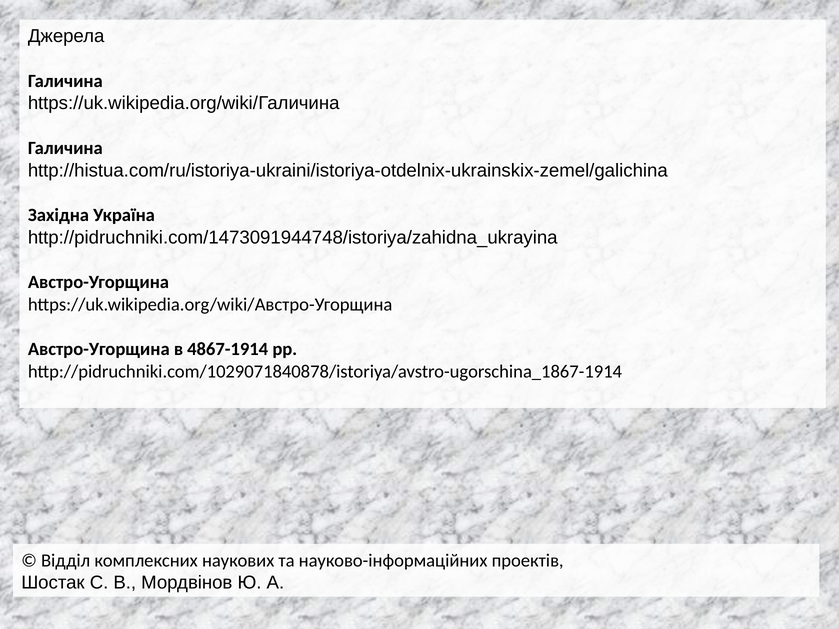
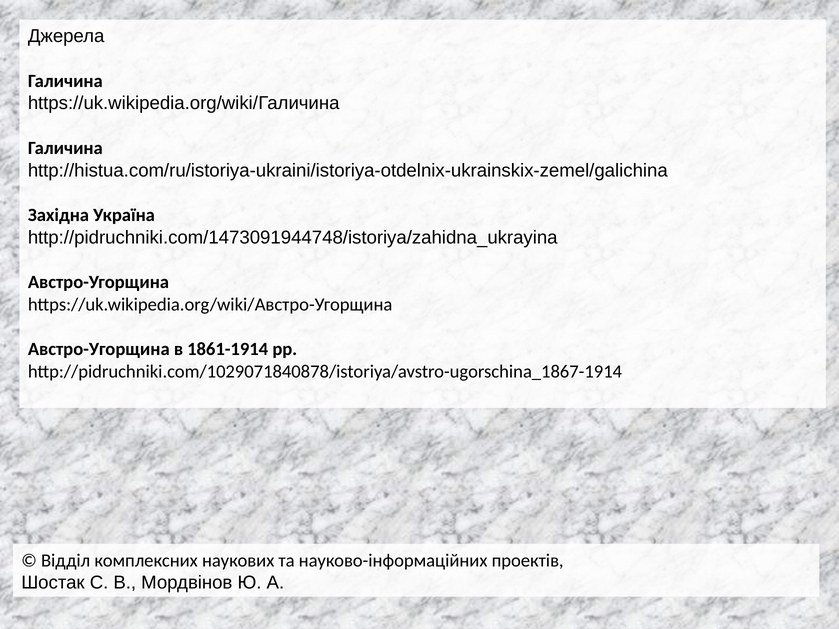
4867-1914: 4867-1914 -> 1861-1914
